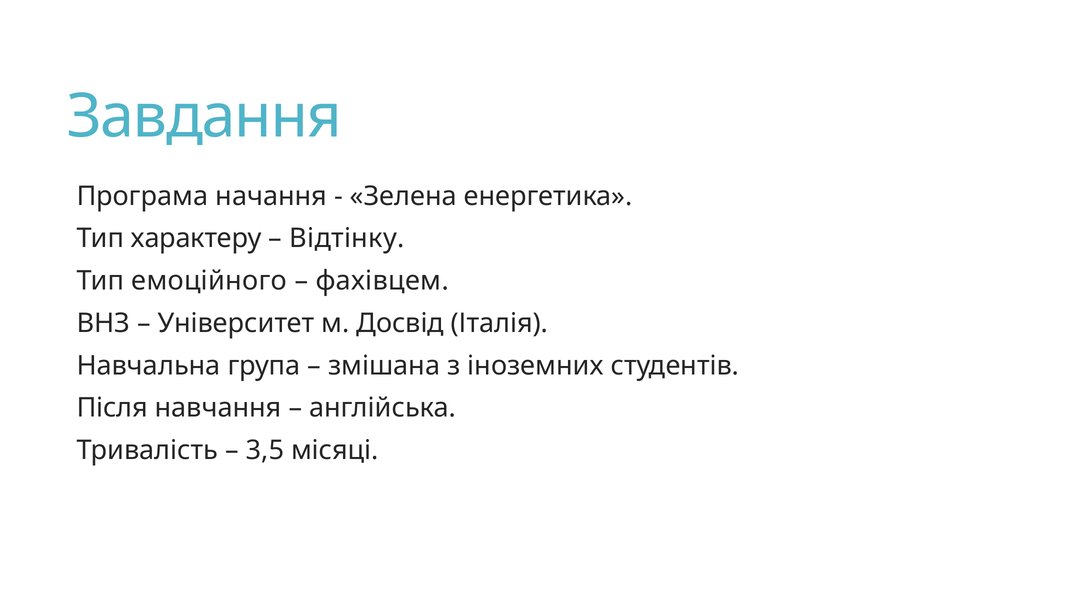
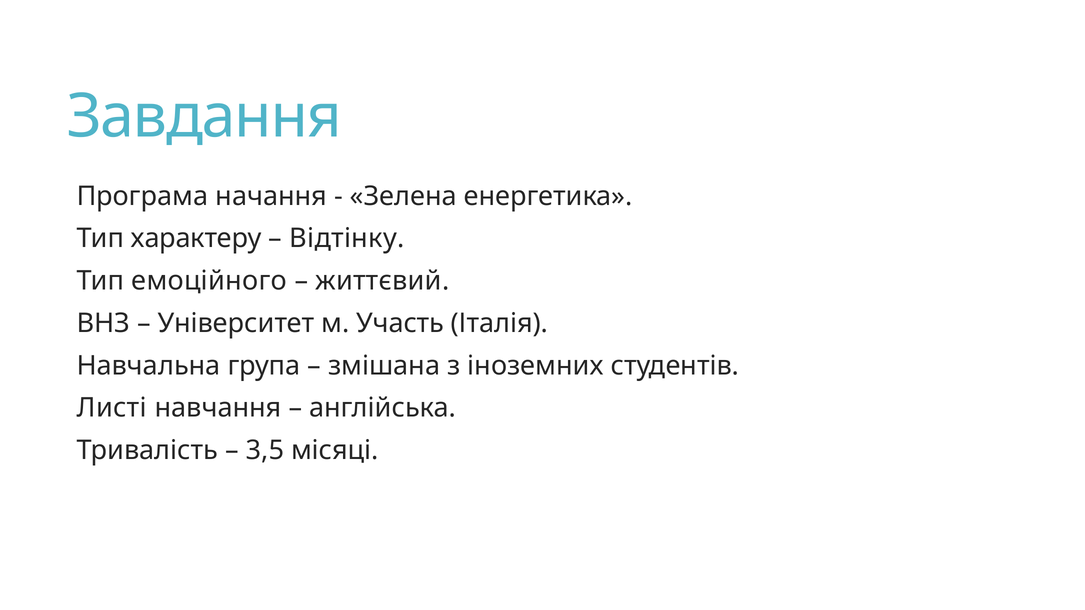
фахівцем: фахівцем -> життєвий
Досвід: Досвід -> Участь
Після: Після -> Листі
